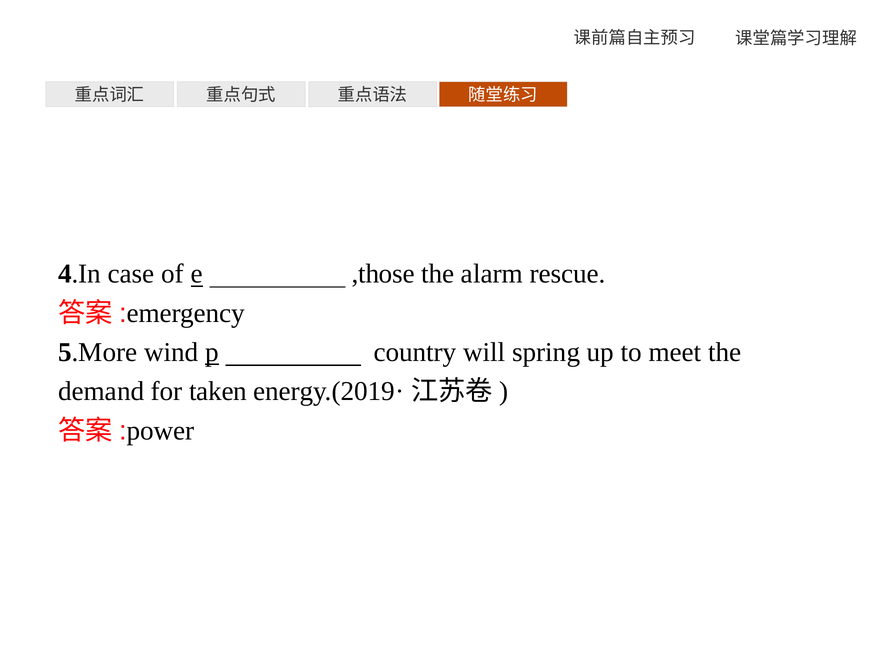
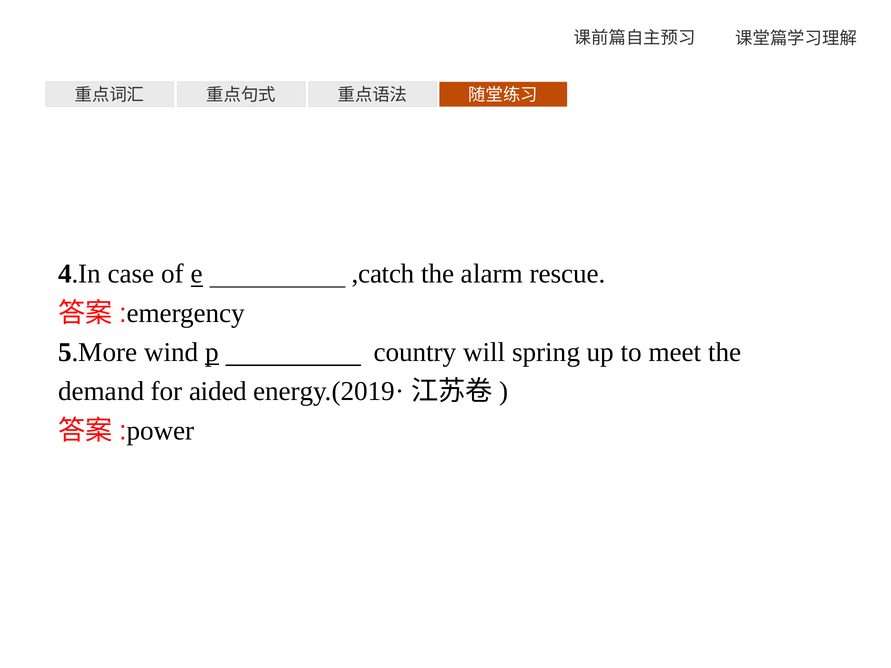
,those: ,those -> ,catch
taken: taken -> aided
